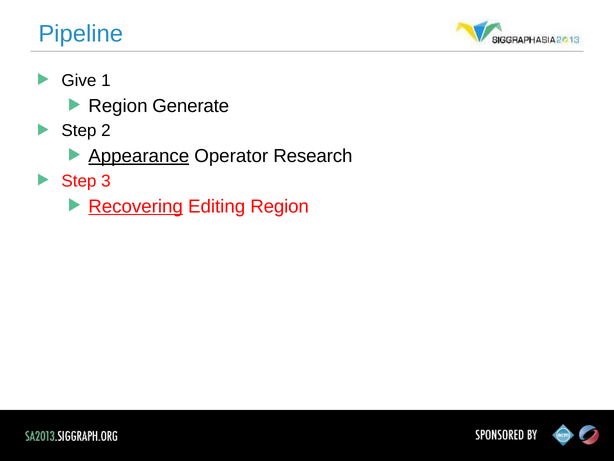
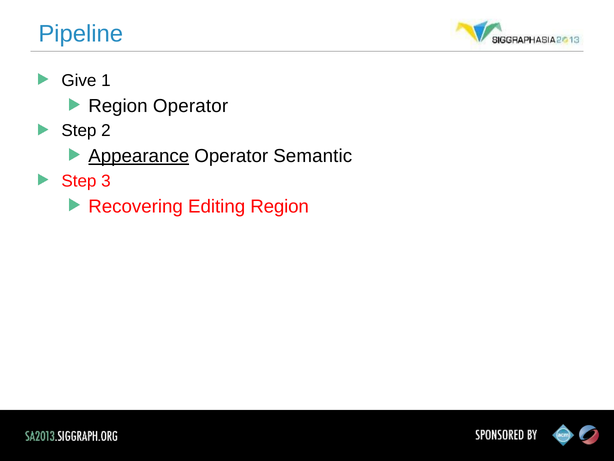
Region Generate: Generate -> Operator
Research: Research -> Semantic
Recovering underline: present -> none
